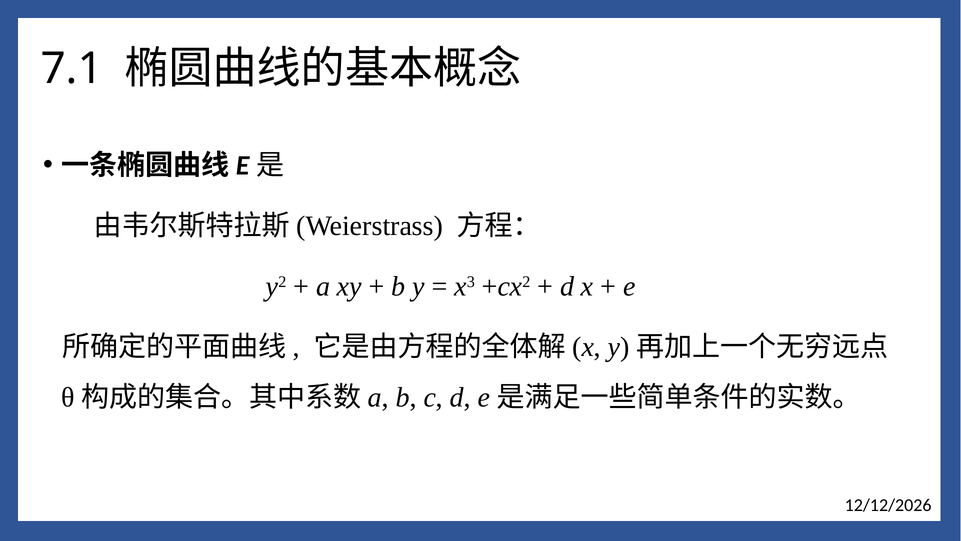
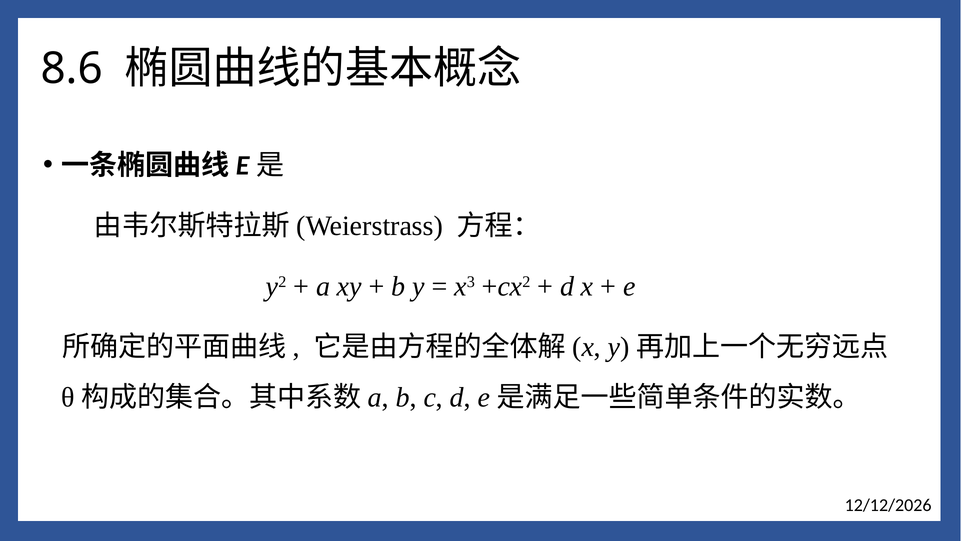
7.1: 7.1 -> 8.6
